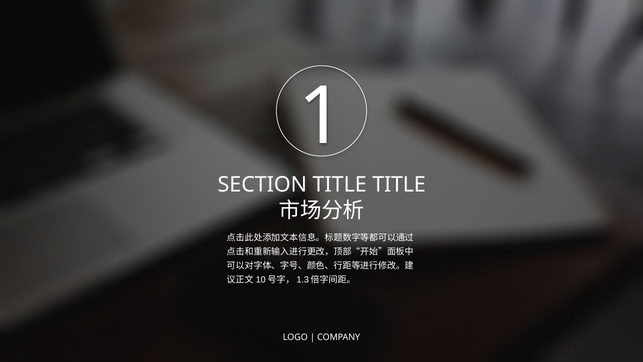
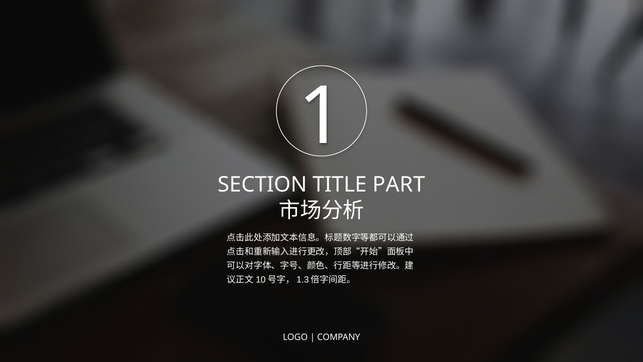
TITLE TITLE: TITLE -> PART
